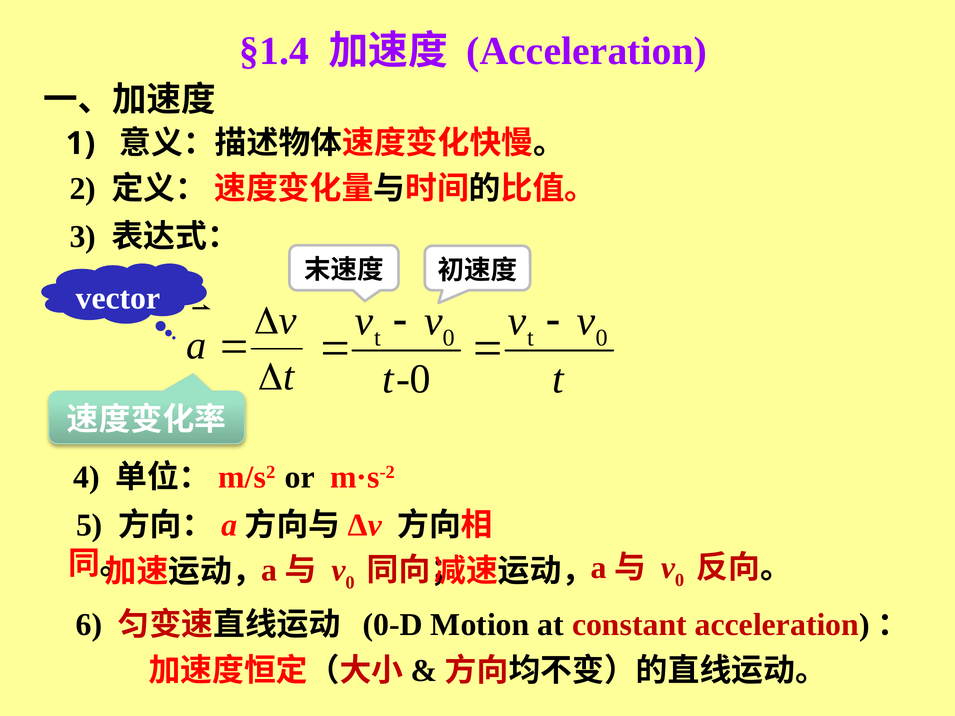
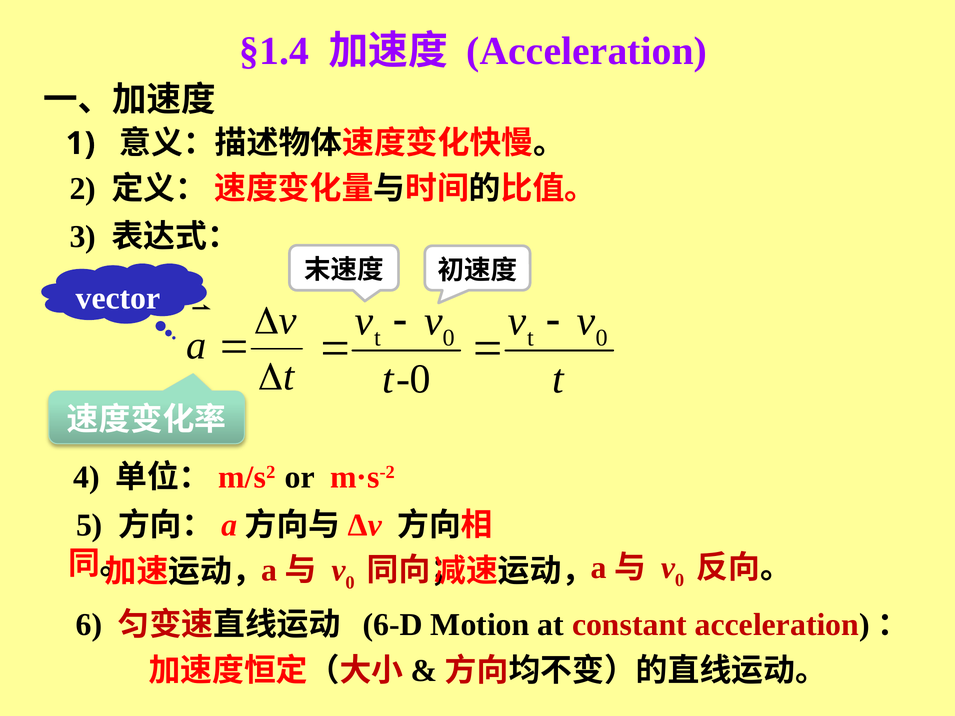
0-D: 0-D -> 6-D
